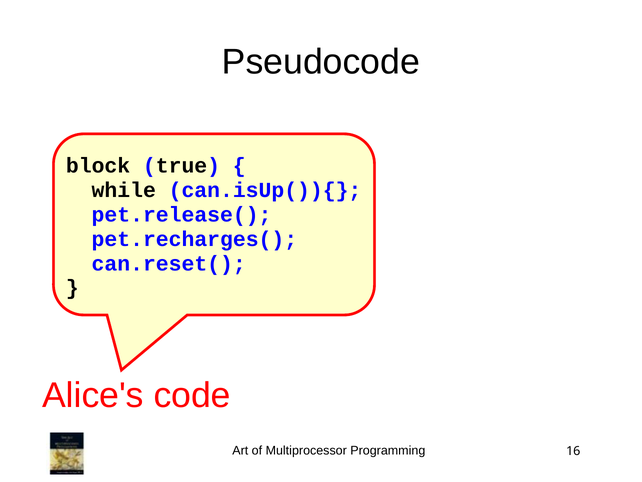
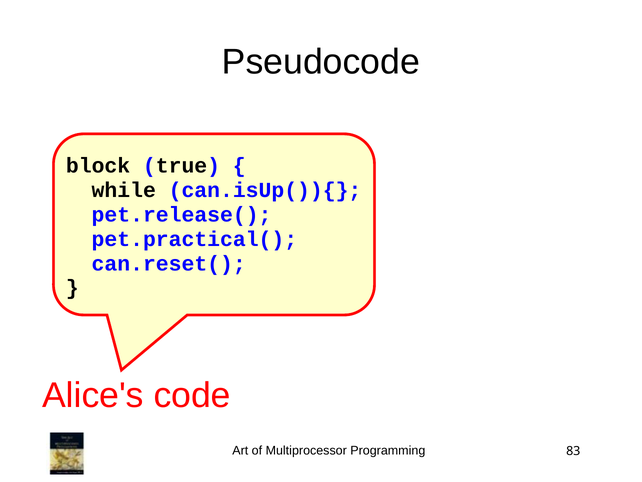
pet.recharges(: pet.recharges( -> pet.practical(
16: 16 -> 83
